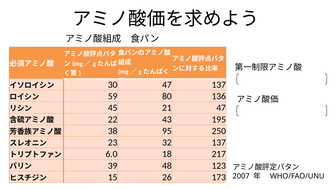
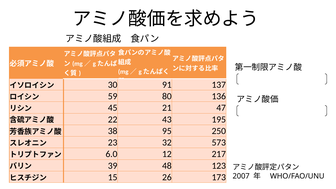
30 47: 47 -> 91
32 137: 137 -> 573
18: 18 -> 12
